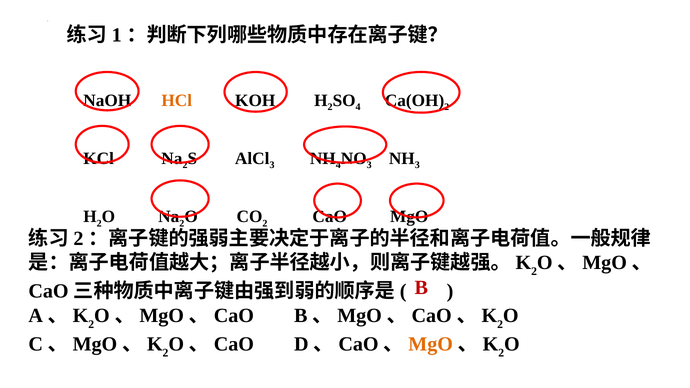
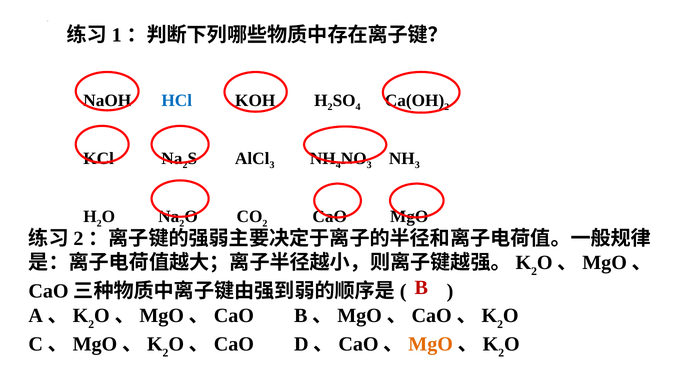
HCl colour: orange -> blue
